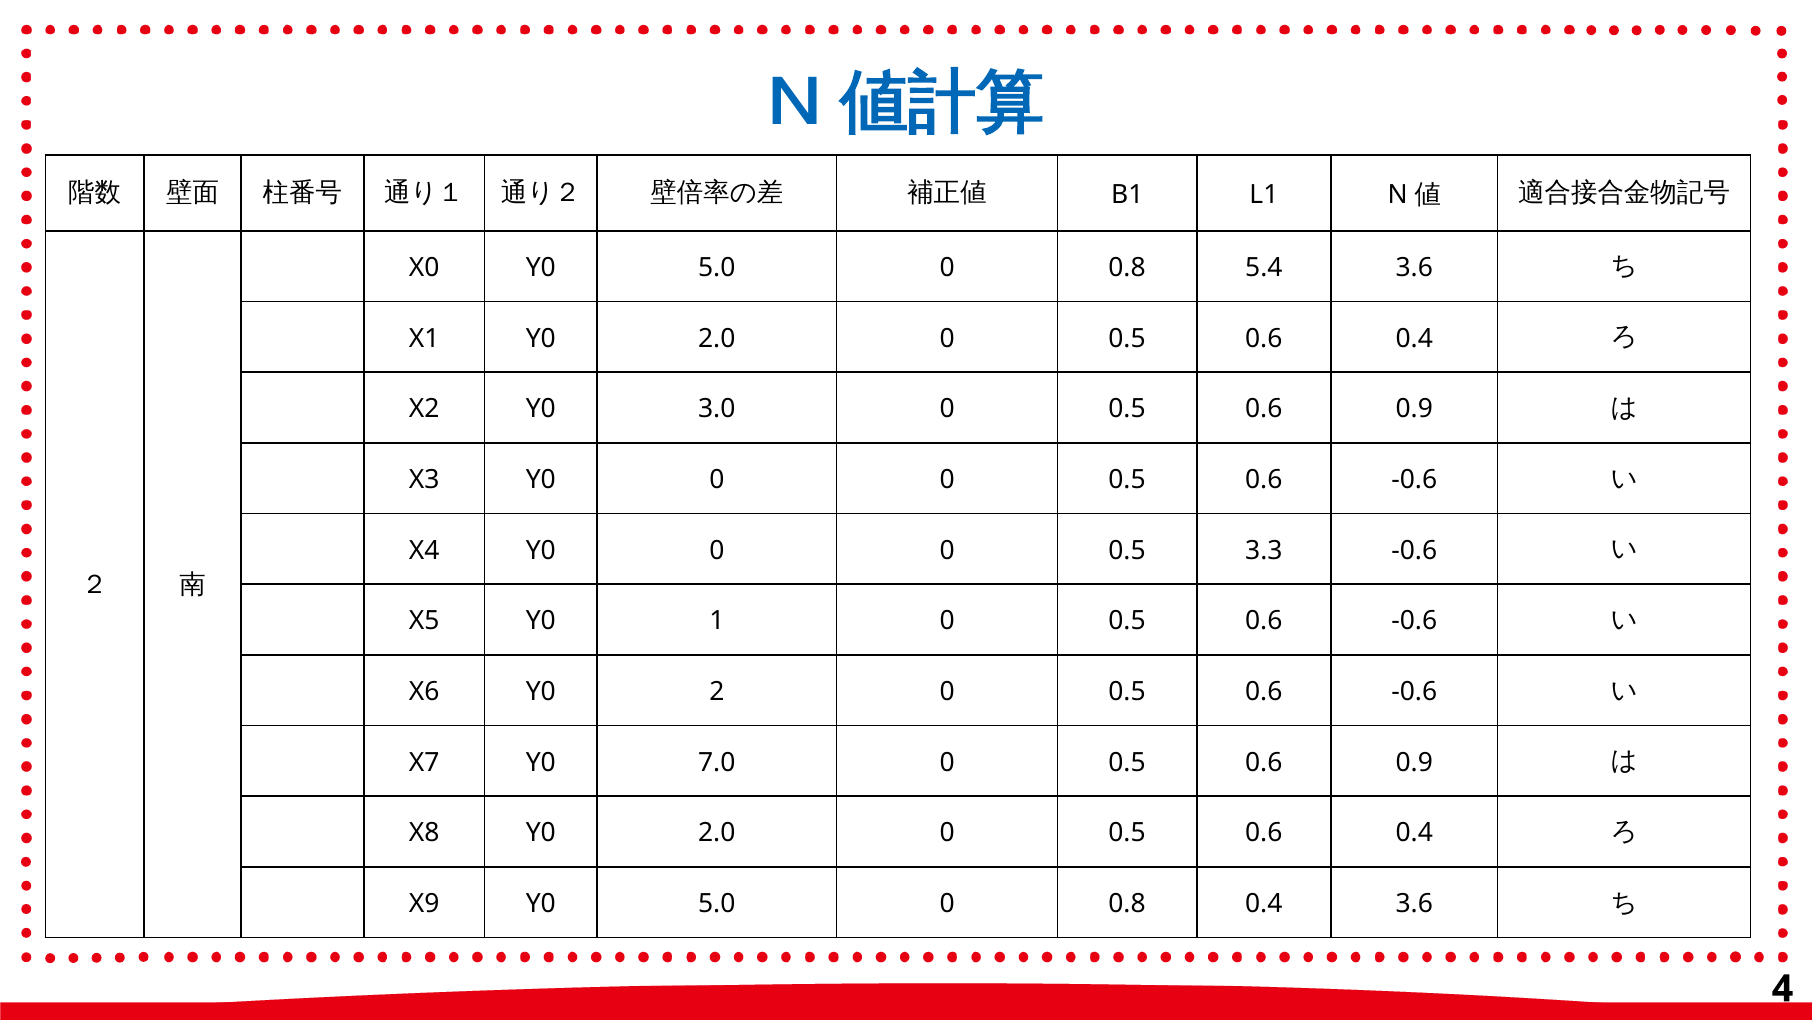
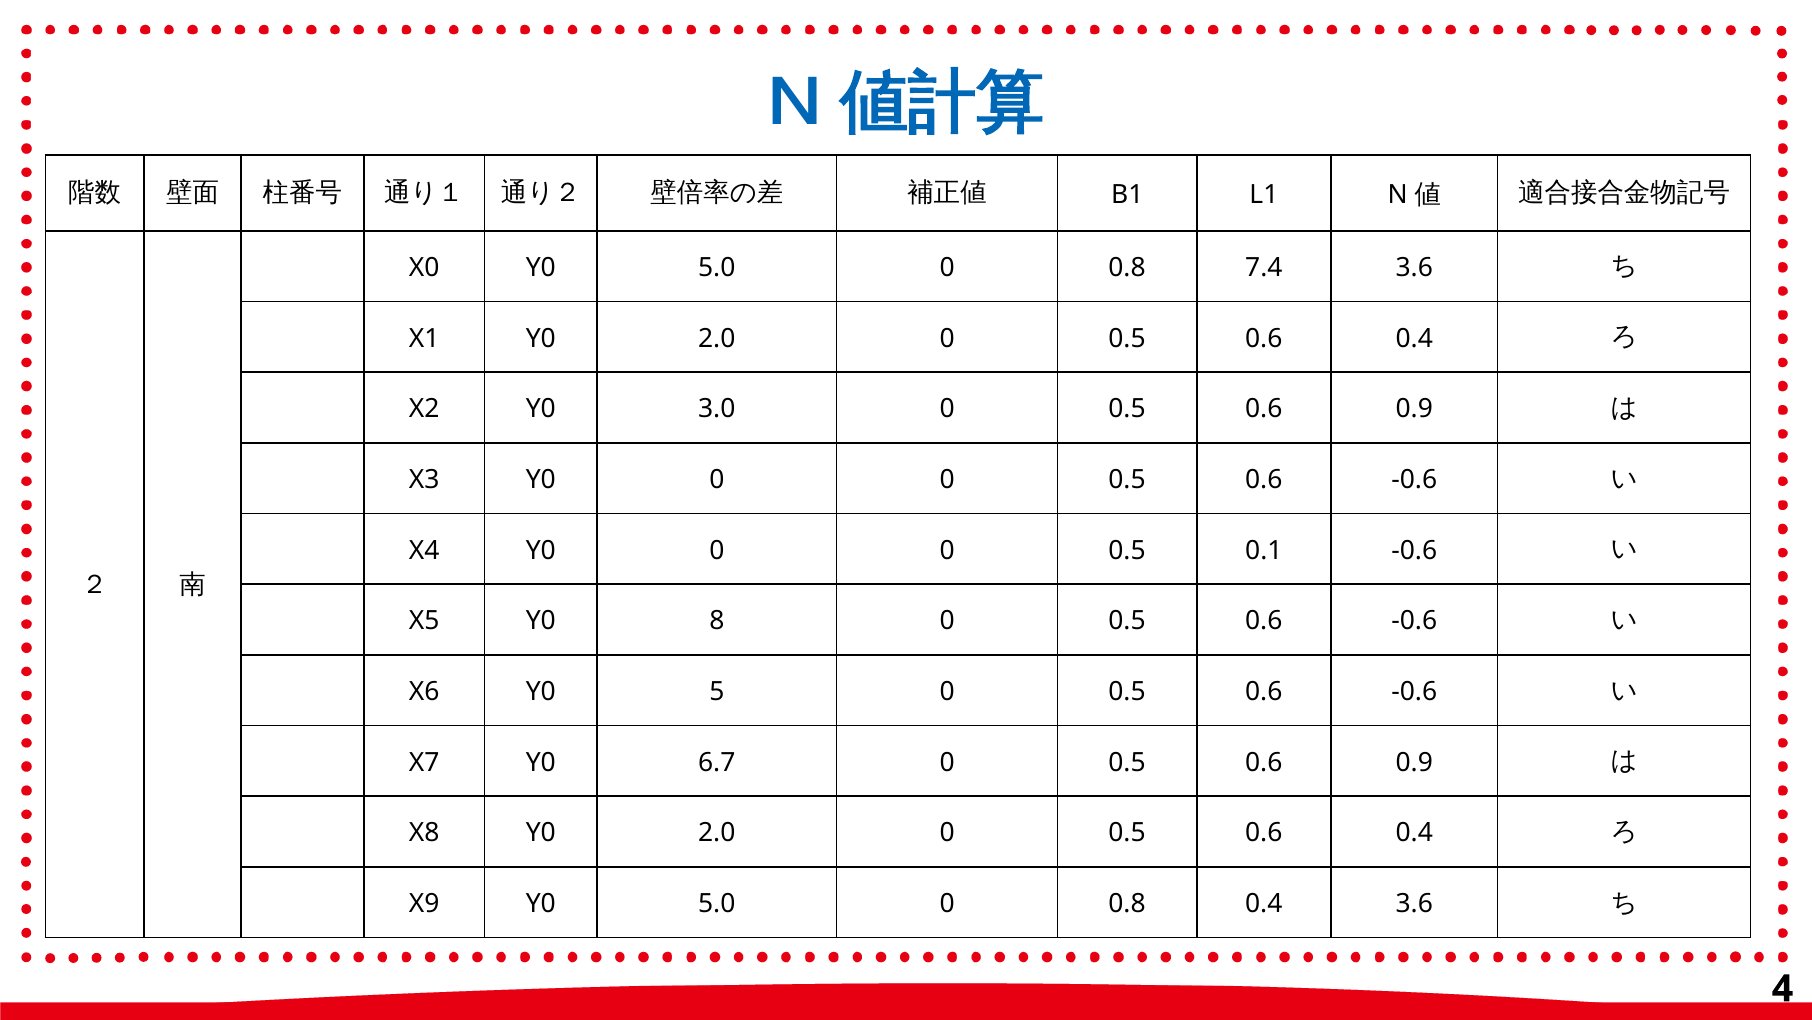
5.4: 5.4 -> 7.4
3.3: 3.3 -> 0.1
1: 1 -> 8
2: 2 -> 5
7.0: 7.0 -> 6.7
